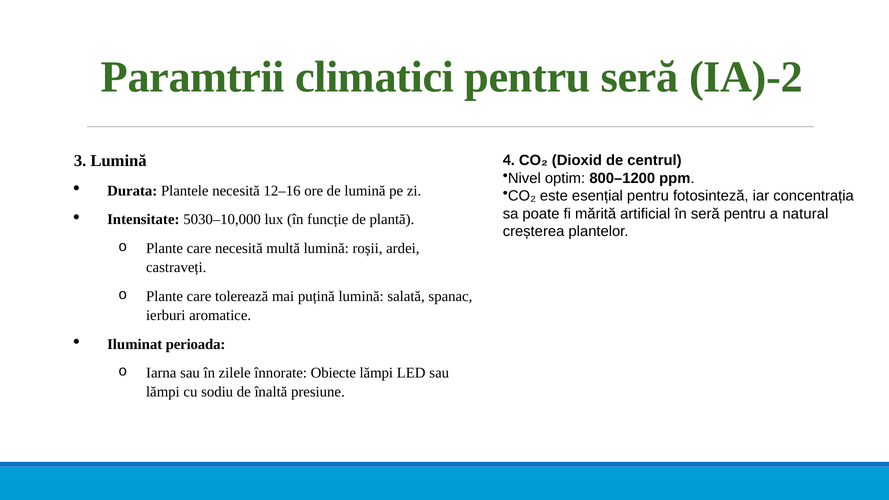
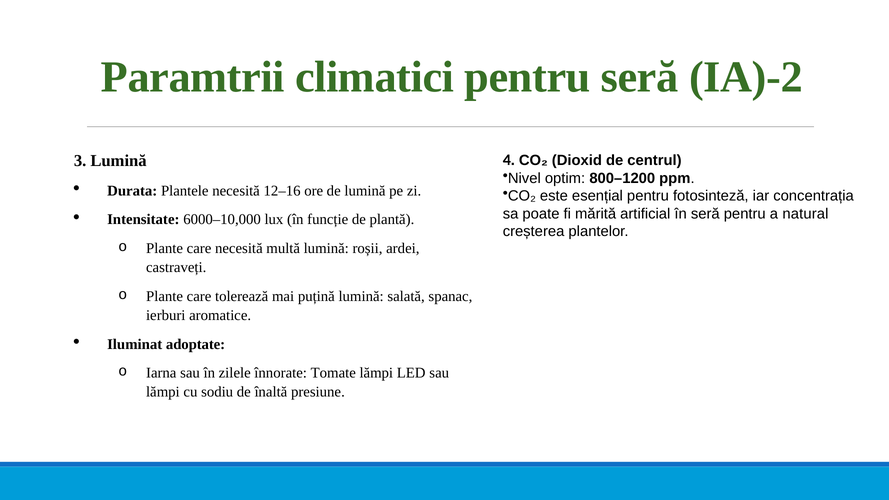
5030–10,000: 5030–10,000 -> 6000–10,000
perioada: perioada -> adoptate
Obiecte: Obiecte -> Tomate
